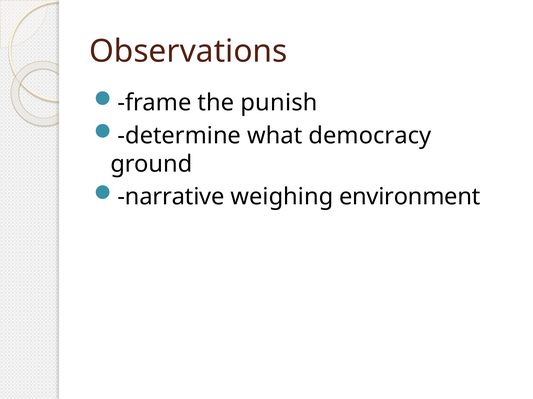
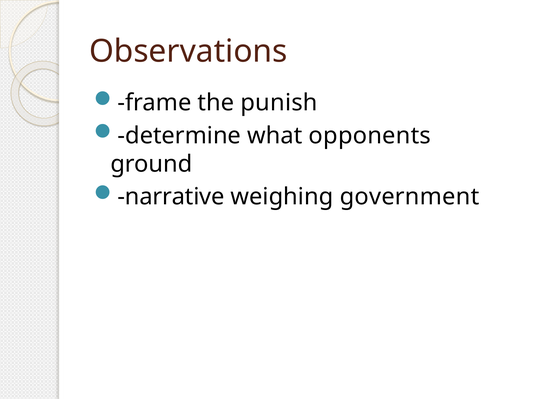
democracy: democracy -> opponents
environment: environment -> government
